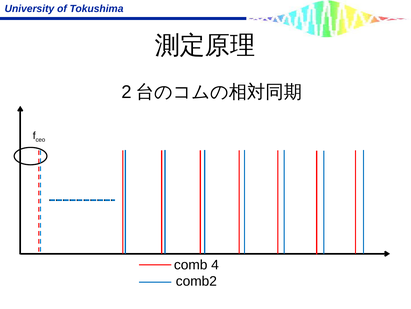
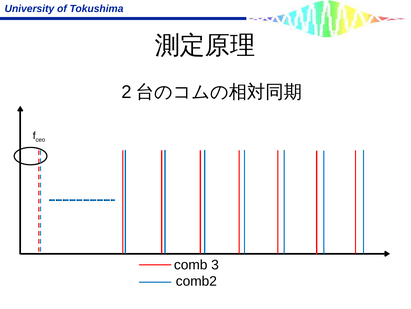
4: 4 -> 3
